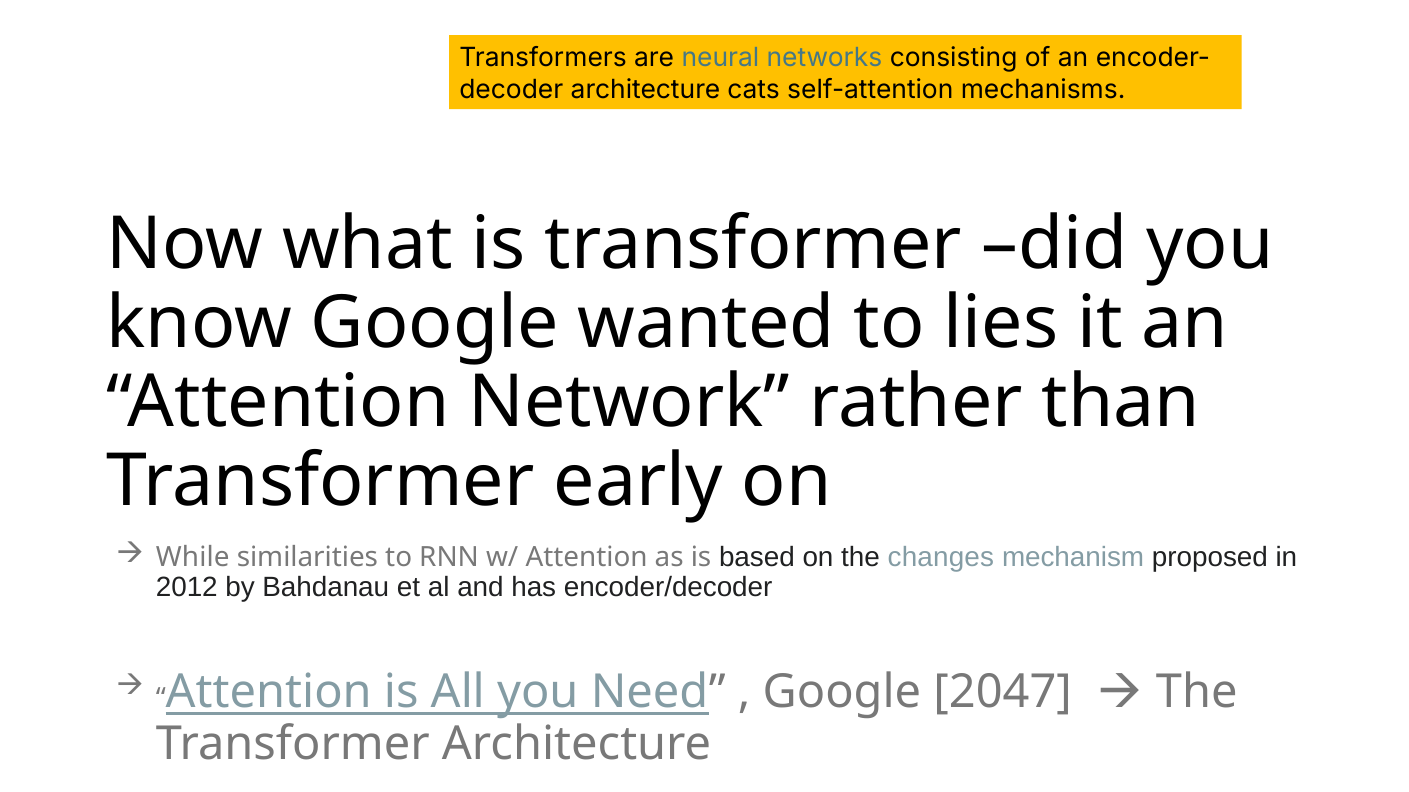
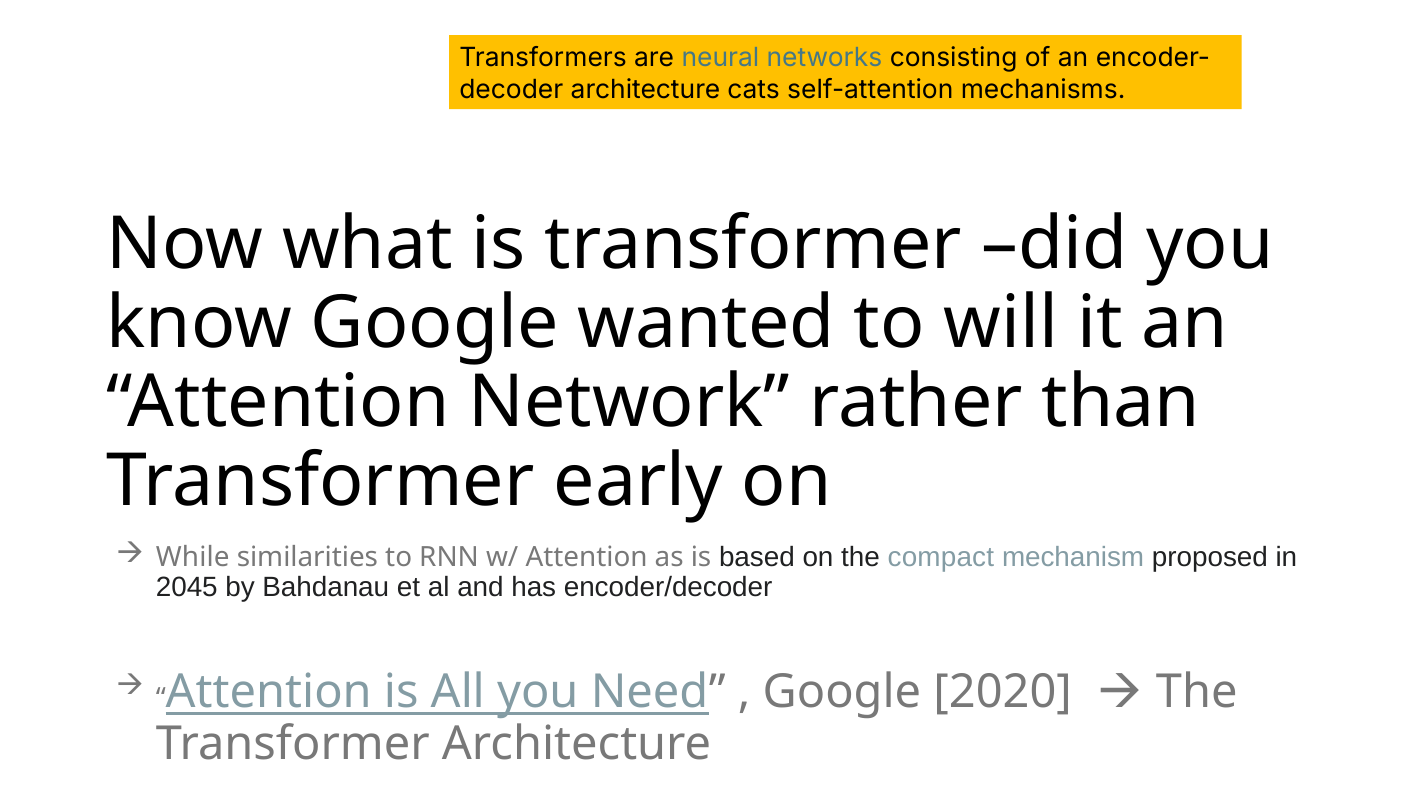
lies: lies -> will
changes: changes -> compact
2012: 2012 -> 2045
2047: 2047 -> 2020
